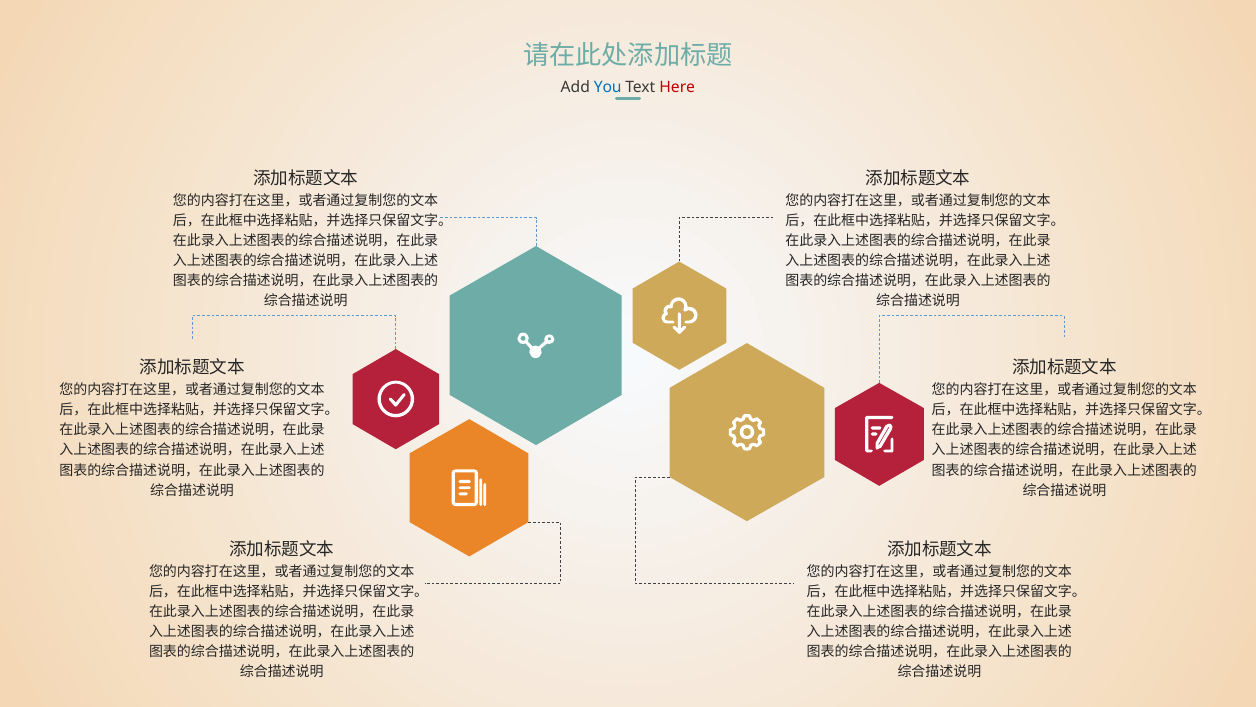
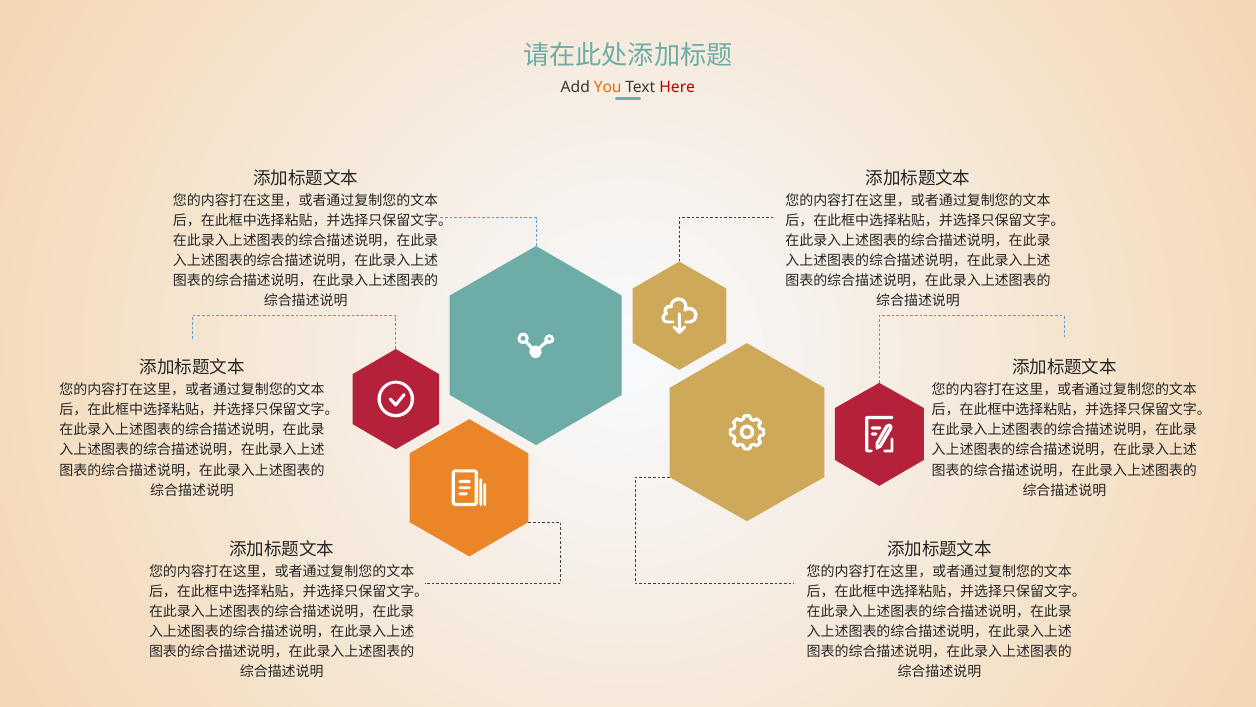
You colour: blue -> orange
